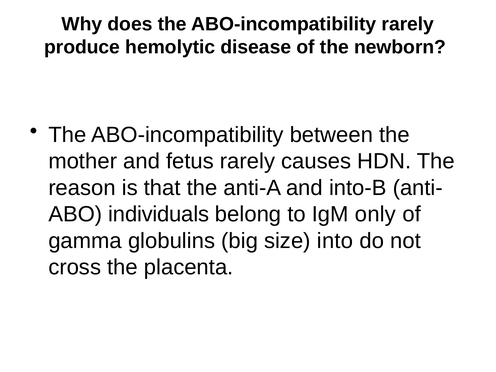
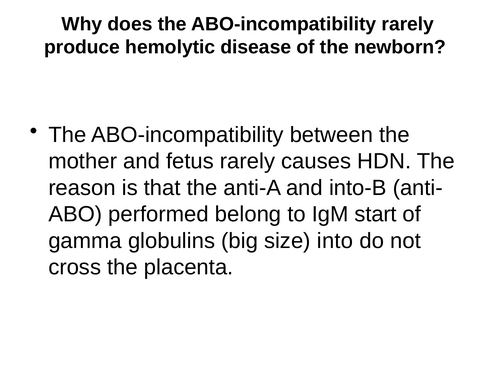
individuals: individuals -> performed
only: only -> start
